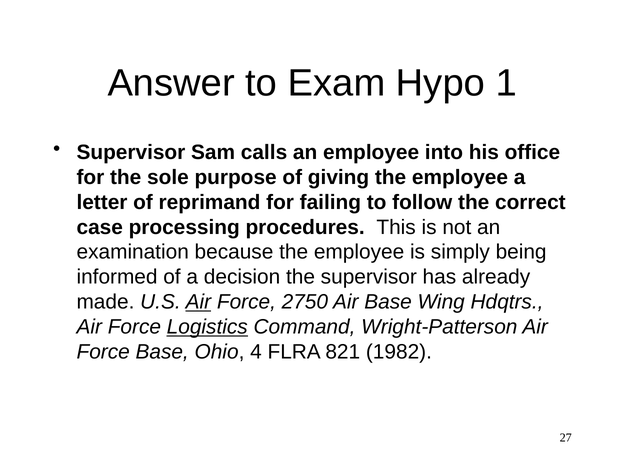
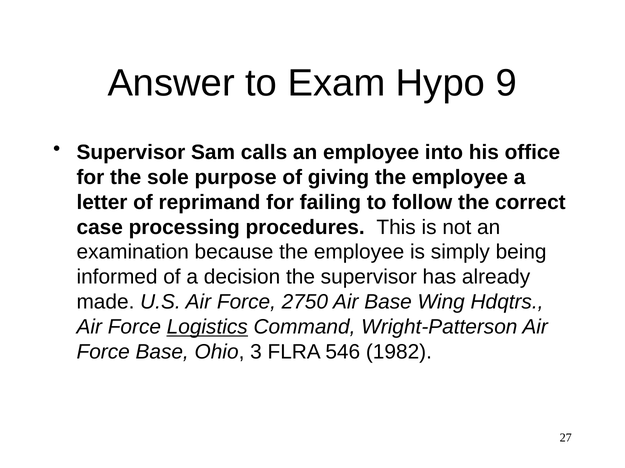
1: 1 -> 9
Air at (198, 302) underline: present -> none
4: 4 -> 3
821: 821 -> 546
